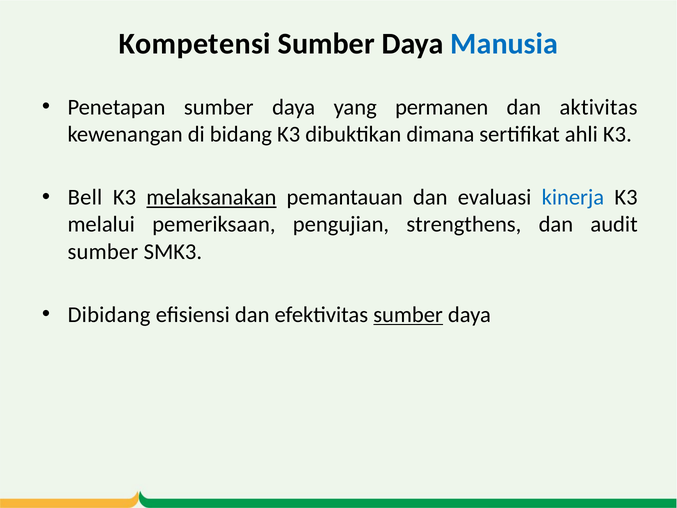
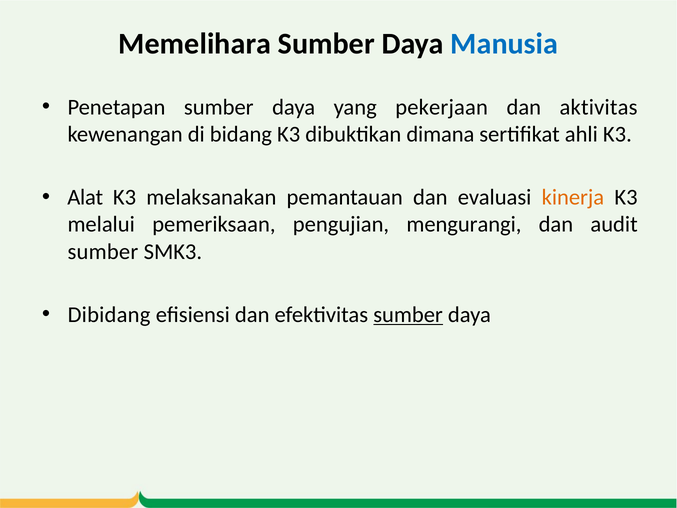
Kompetensi: Kompetensi -> Memelihara
permanen: permanen -> pekerjaan
Bell: Bell -> Alat
melaksanakan underline: present -> none
kinerja colour: blue -> orange
strengthens: strengthens -> mengurangi
